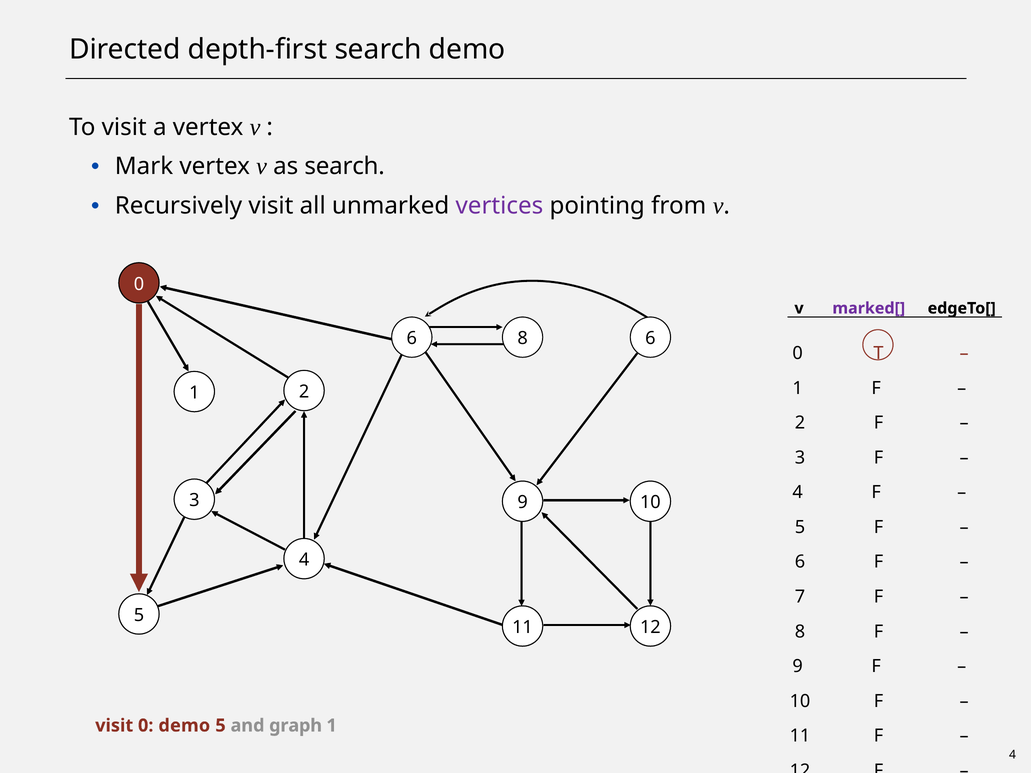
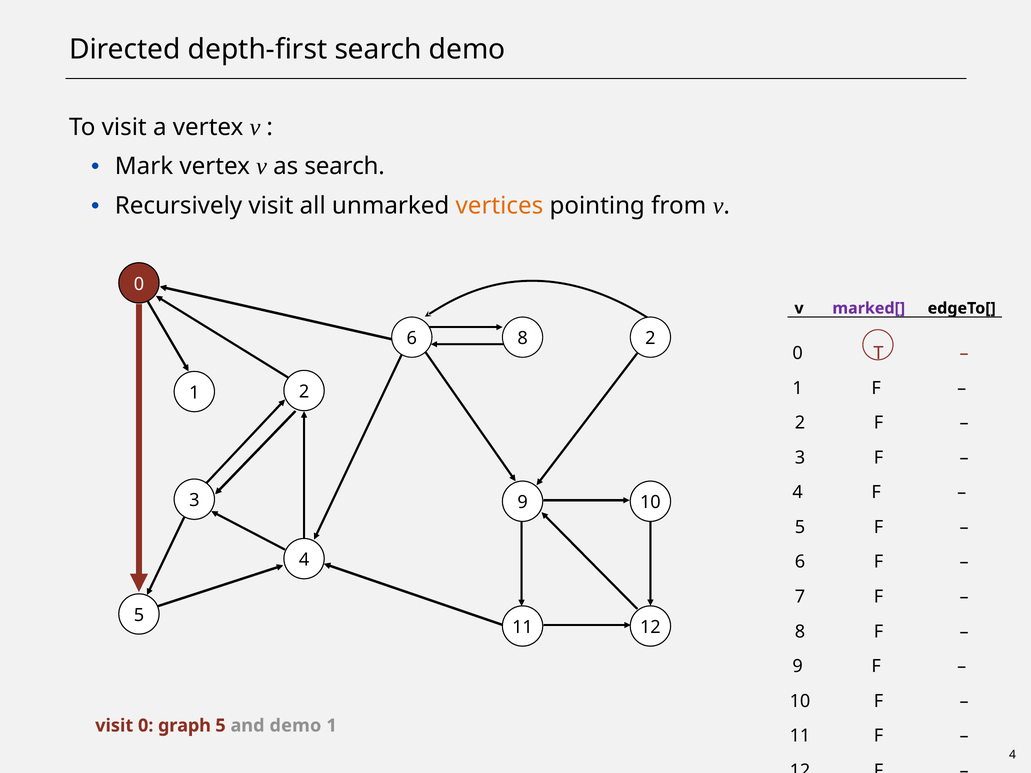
vertices colour: purple -> orange
8 6: 6 -> 2
0 demo: demo -> graph
and graph: graph -> demo
